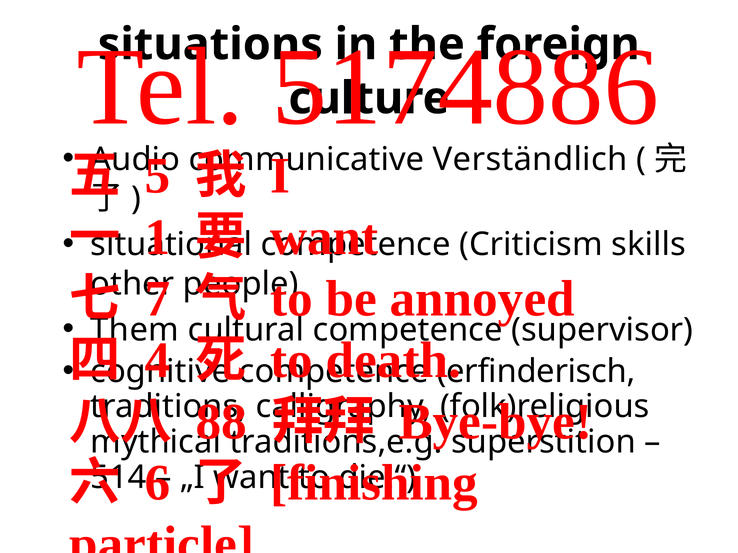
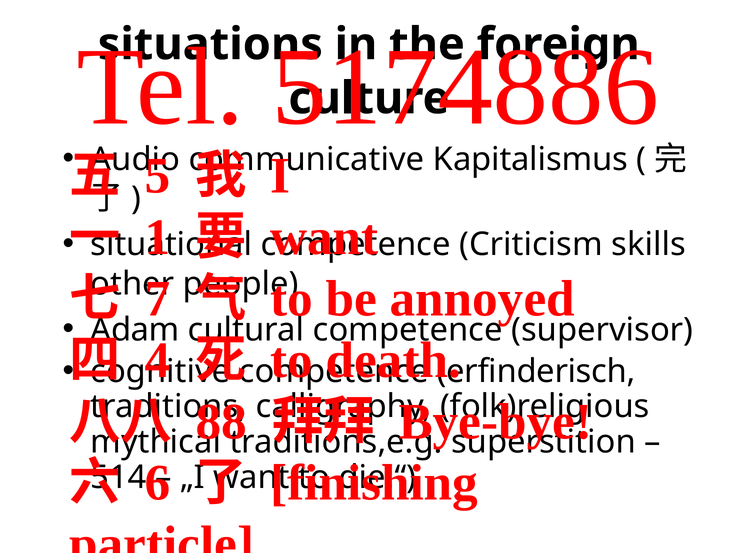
Verständlich: Verständlich -> Kapitalismus
Them: Them -> Adam
